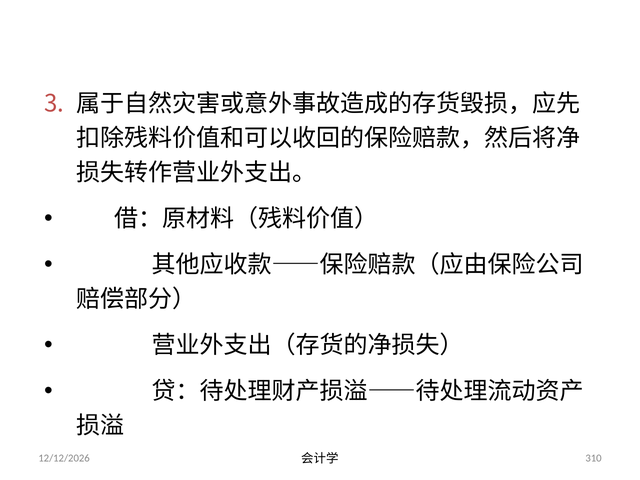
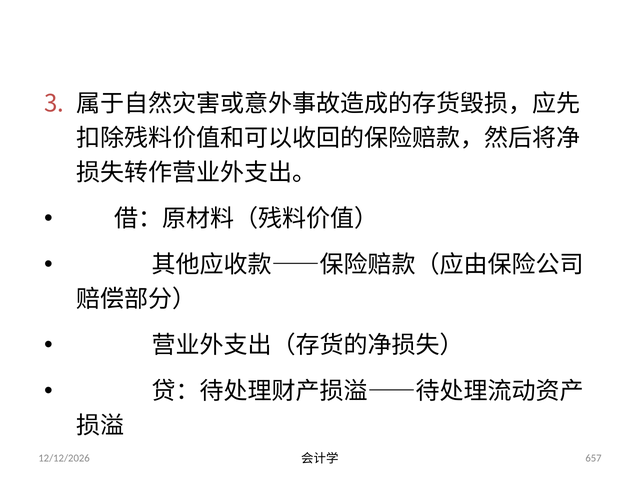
310: 310 -> 657
